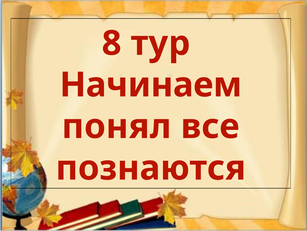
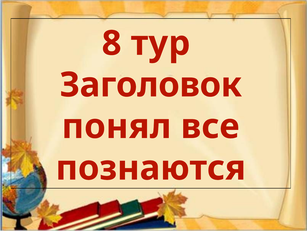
Начинаем: Начинаем -> Заголовок
